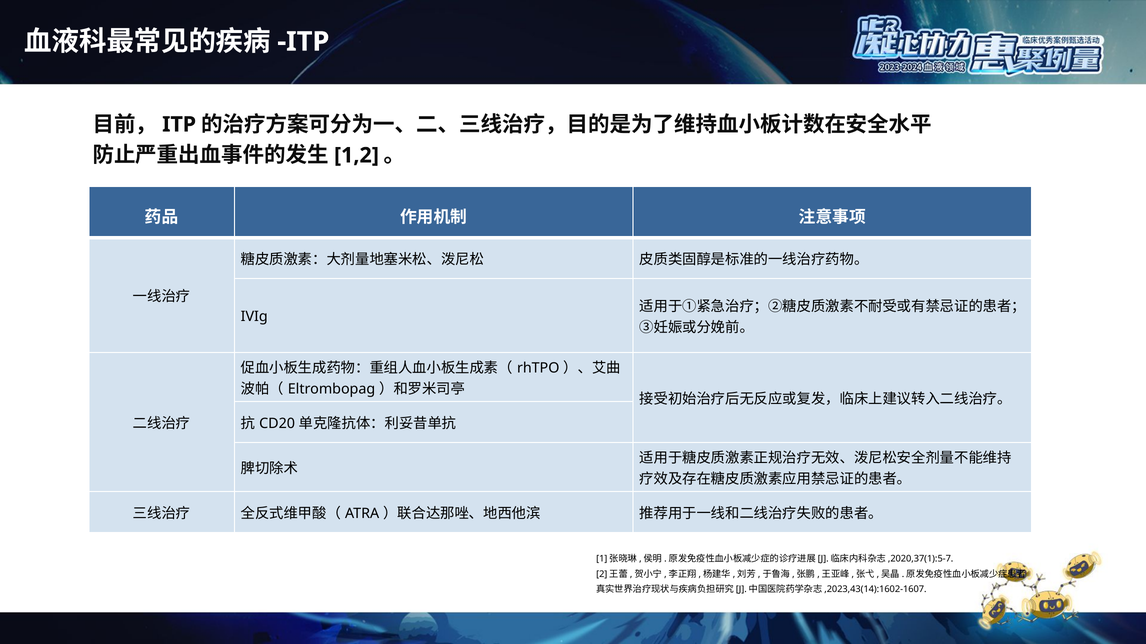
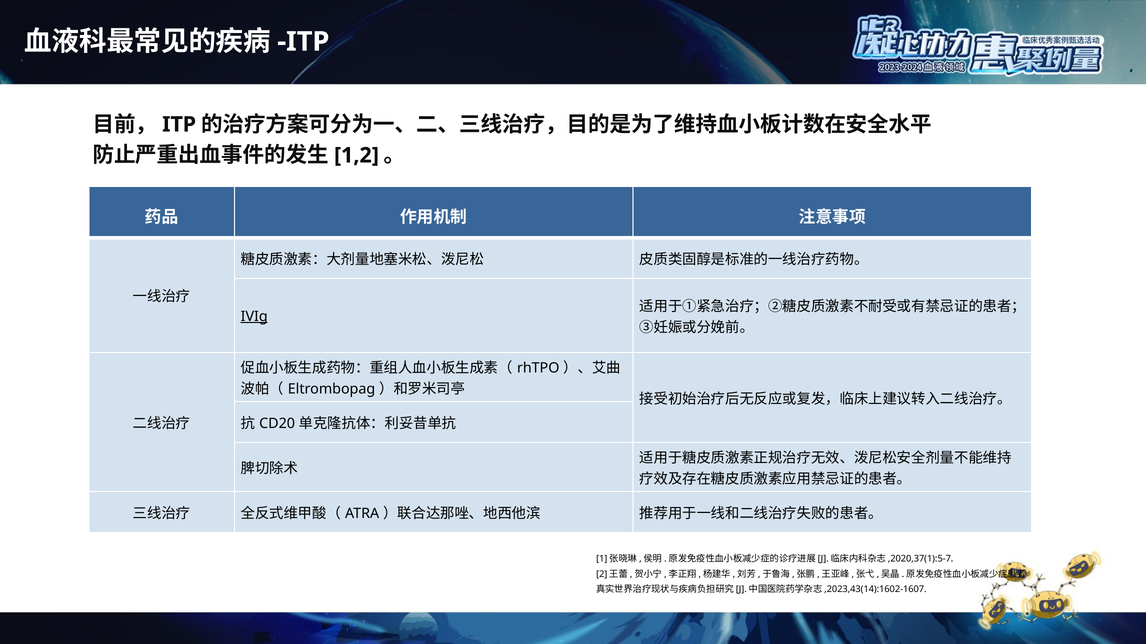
IVIg underline: none -> present
